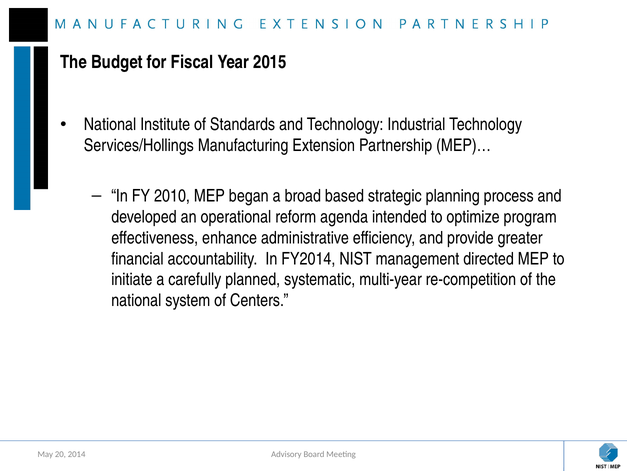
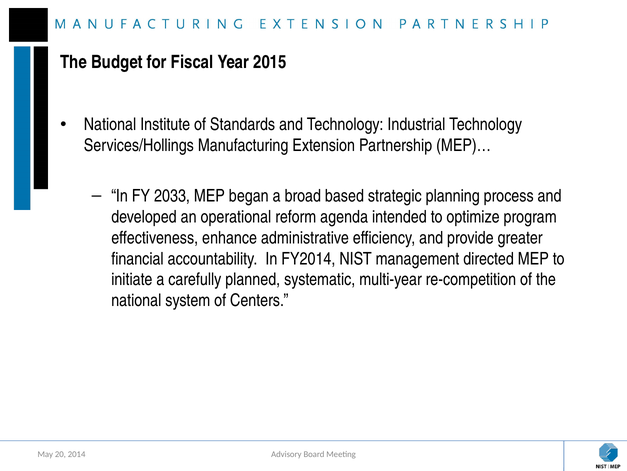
2010: 2010 -> 2033
